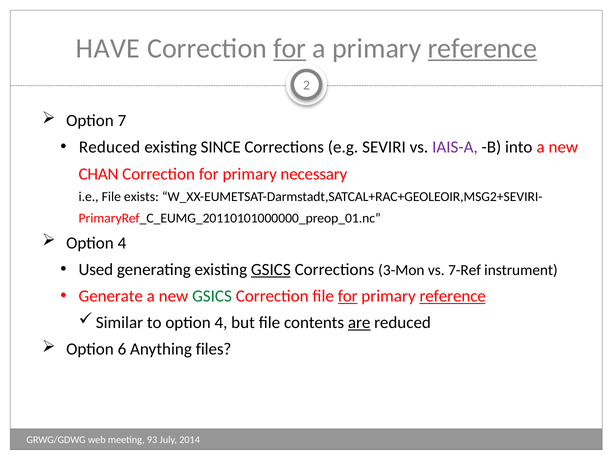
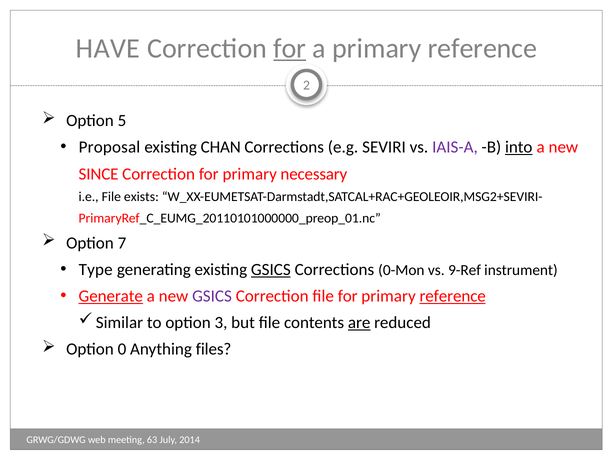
reference at (482, 48) underline: present -> none
7: 7 -> 5
Reduced at (110, 147): Reduced -> Proposal
SINCE: SINCE -> CHAN
into underline: none -> present
CHAN: CHAN -> SINCE
4 at (122, 243): 4 -> 7
Used: Used -> Type
3-Mon: 3-Mon -> 0-Mon
7-Ref: 7-Ref -> 9-Ref
Generate underline: none -> present
GSICS at (212, 296) colour: green -> purple
for at (348, 296) underline: present -> none
to option 4: 4 -> 3
6: 6 -> 0
93: 93 -> 63
